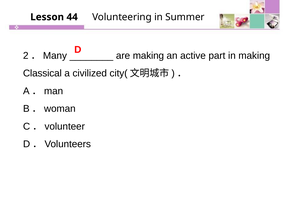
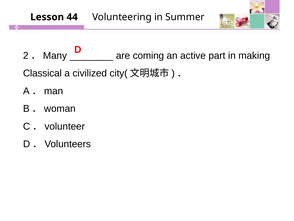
are making: making -> coming
